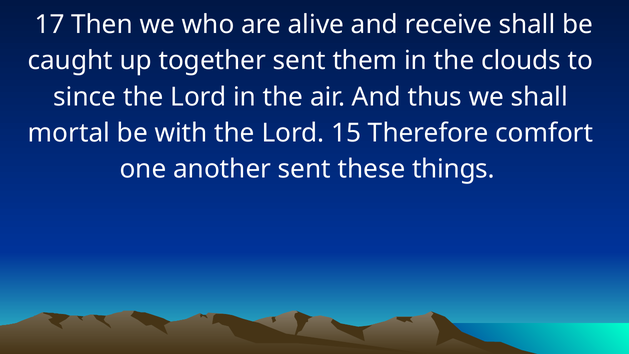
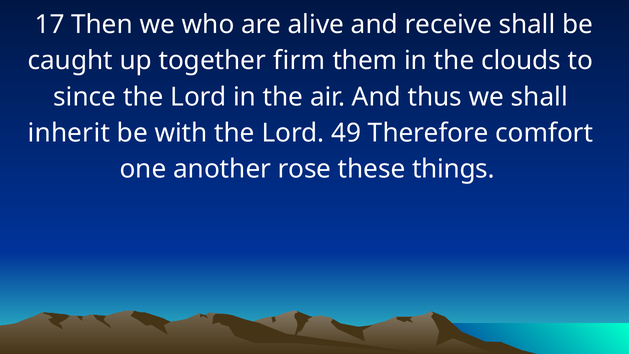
together sent: sent -> firm
mortal: mortal -> inherit
15: 15 -> 49
another sent: sent -> rose
